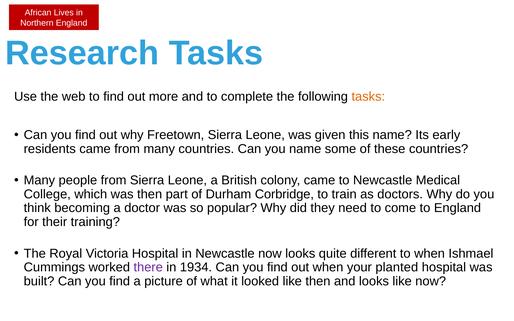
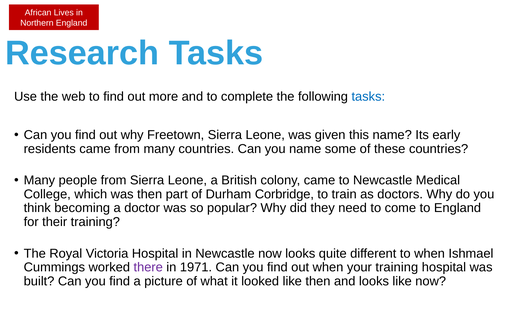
tasks at (368, 97) colour: orange -> blue
1934: 1934 -> 1971
your planted: planted -> training
